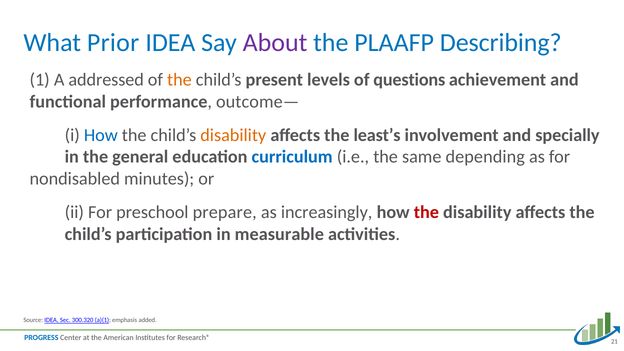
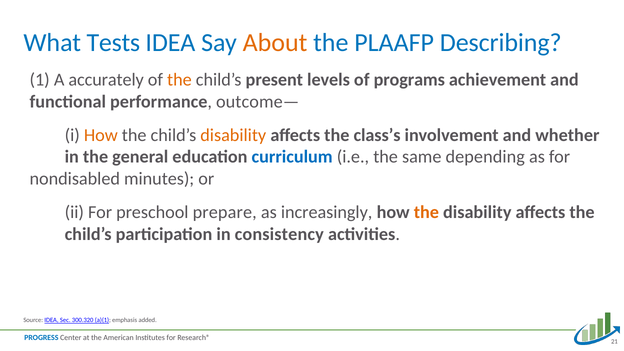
Prior: Prior -> Tests
About colour: purple -> orange
addressed: addressed -> accurately
questions: questions -> programs
How at (101, 135) colour: blue -> orange
least’s: least’s -> class’s
specially: specially -> whether
the at (426, 212) colour: red -> orange
measurable: measurable -> consistency
